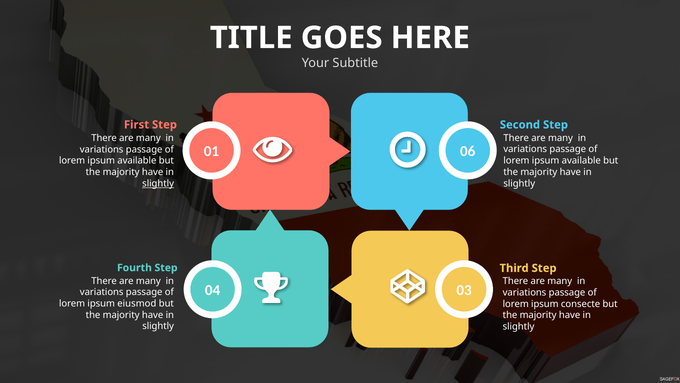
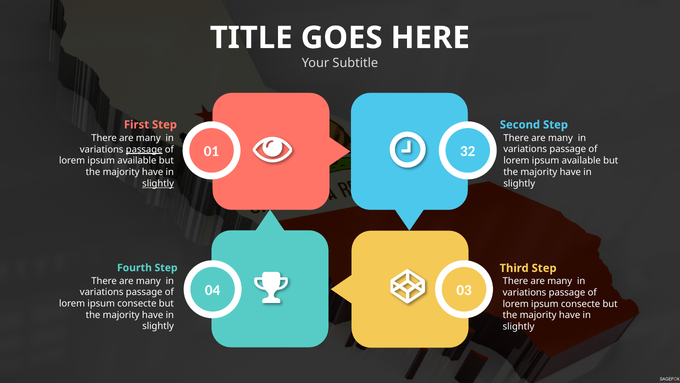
06: 06 -> 32
passage at (144, 149) underline: none -> present
eiusmod at (137, 303): eiusmod -> consecte
